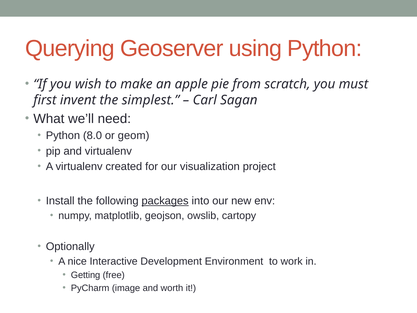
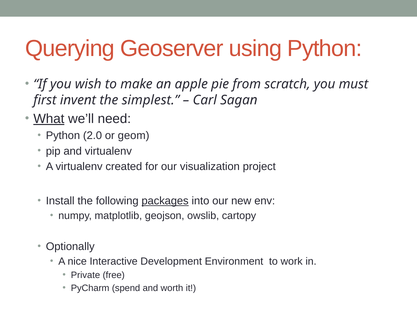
What underline: none -> present
8.0: 8.0 -> 2.0
Getting: Getting -> Private
image: image -> spend
